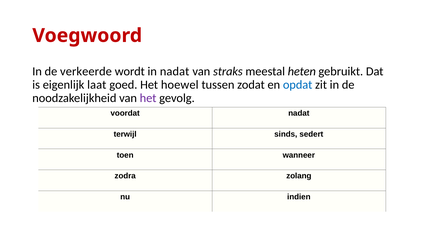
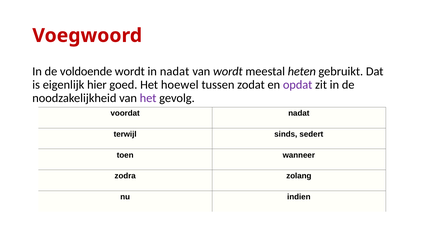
verkeerde: verkeerde -> voldoende
van straks: straks -> wordt
laat: laat -> hier
opdat colour: blue -> purple
